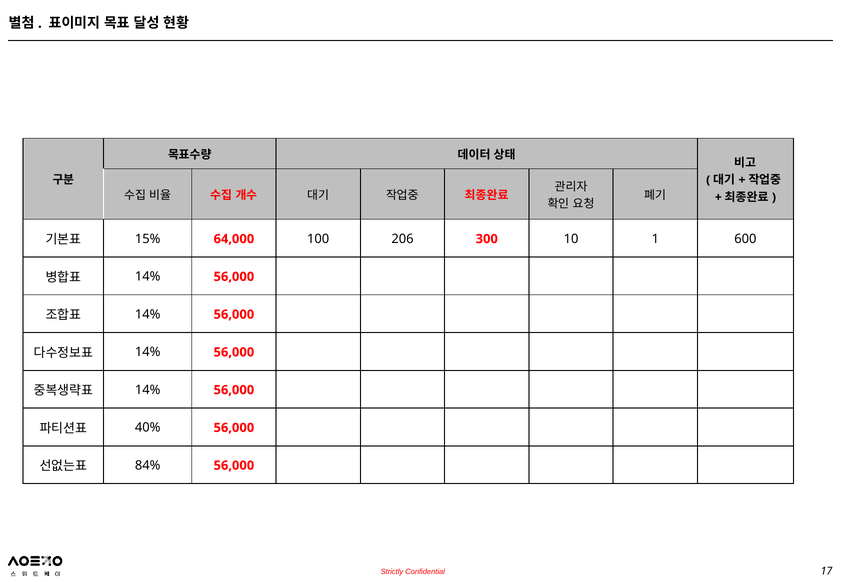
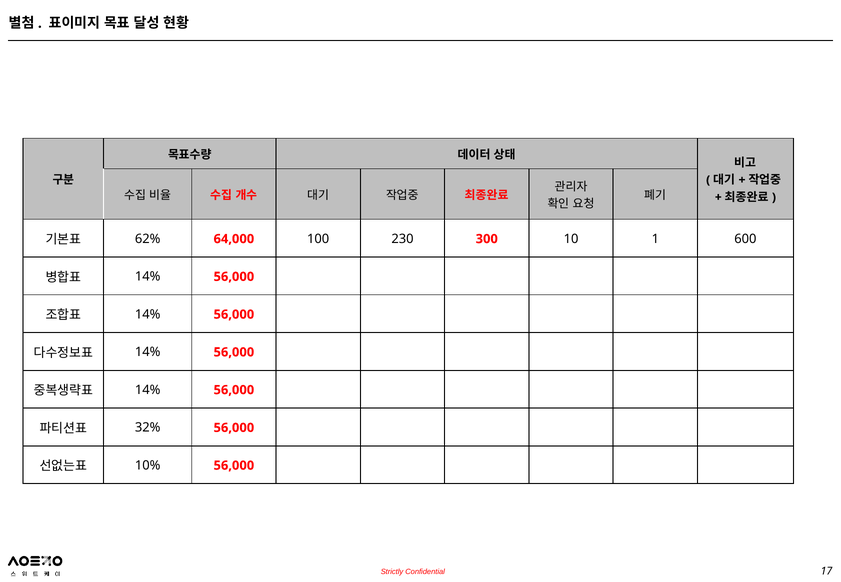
15%: 15% -> 62%
206: 206 -> 230
40%: 40% -> 32%
84%: 84% -> 10%
